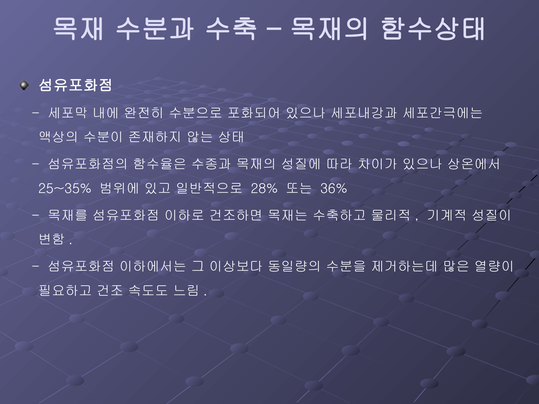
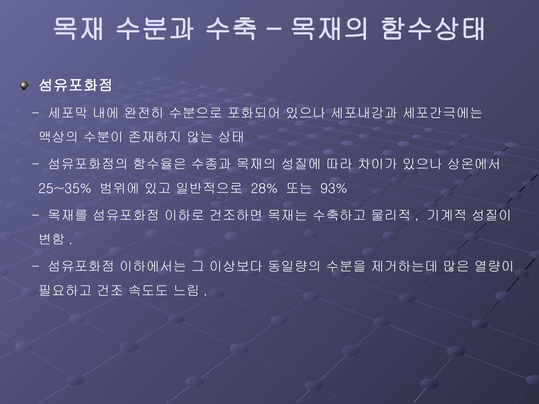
36%: 36% -> 93%
